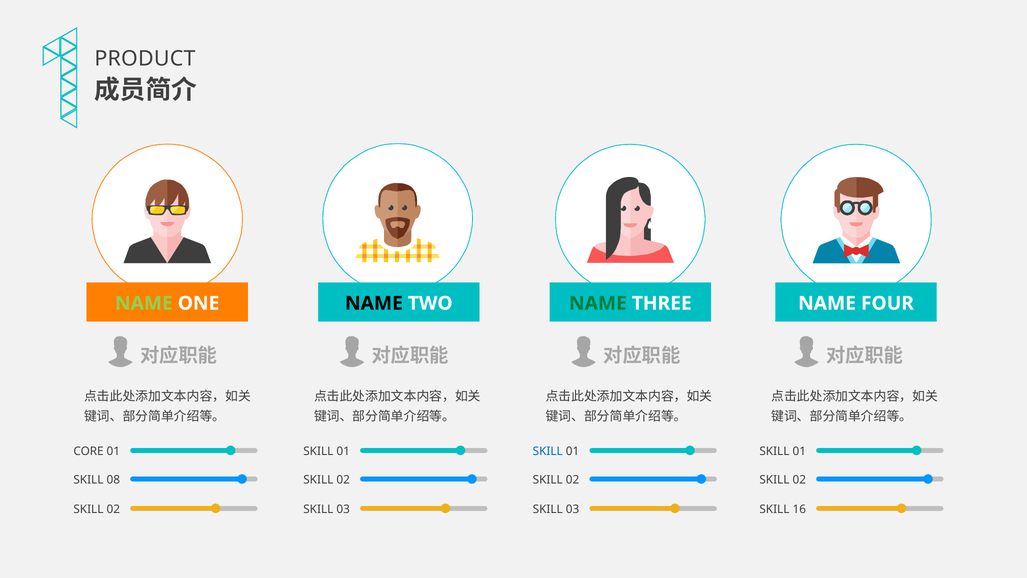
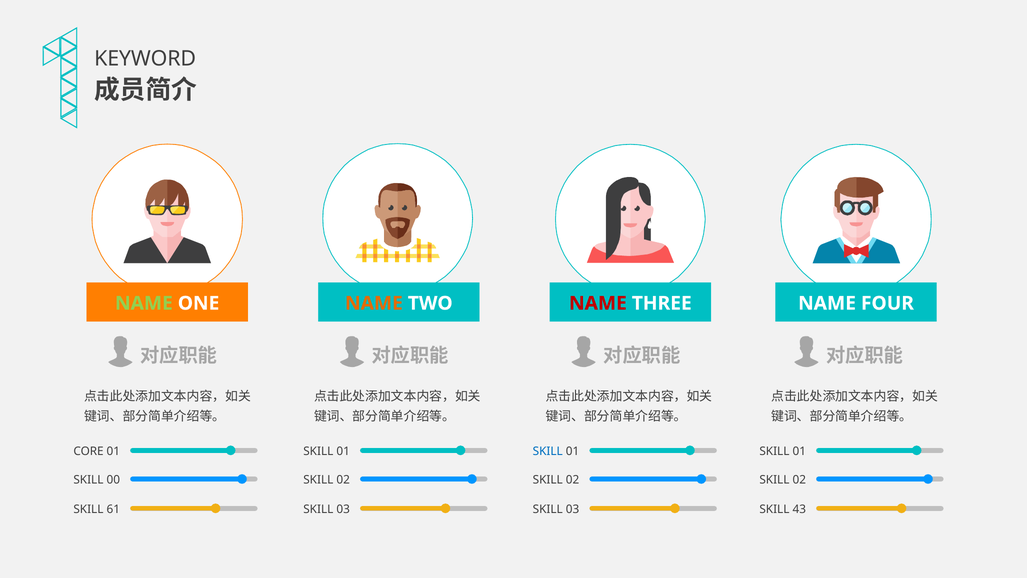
PRODUCT: PRODUCT -> KEYWORD
NAME at (374, 303) colour: black -> orange
NAME at (598, 303) colour: green -> red
08: 08 -> 00
02 at (113, 509): 02 -> 61
16: 16 -> 43
